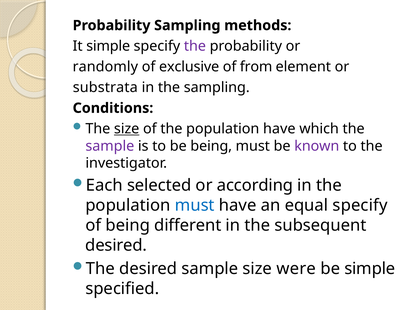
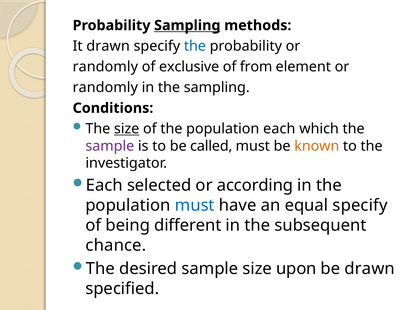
Sampling at (187, 25) underline: none -> present
It simple: simple -> drawn
the at (195, 46) colour: purple -> blue
substrata at (105, 87): substrata -> randomly
population have: have -> each
be being: being -> called
known colour: purple -> orange
desired at (116, 245): desired -> chance
were: were -> upon
be simple: simple -> drawn
